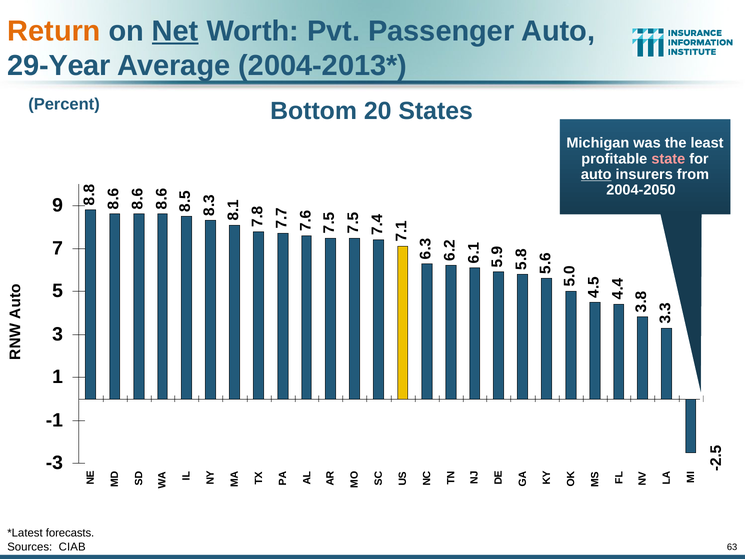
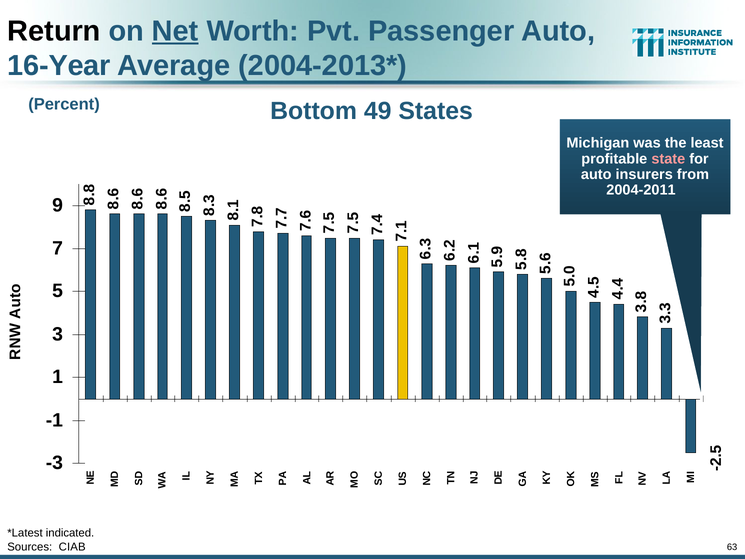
Return colour: orange -> black
29-Year: 29-Year -> 16-Year
20: 20 -> 49
auto at (596, 174) underline: present -> none
2004-2050: 2004-2050 -> 2004-2011
forecasts: forecasts -> indicated
